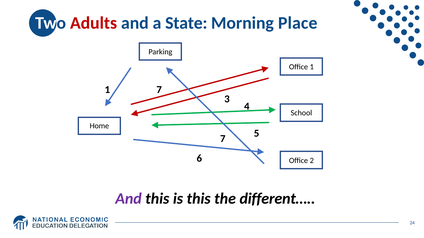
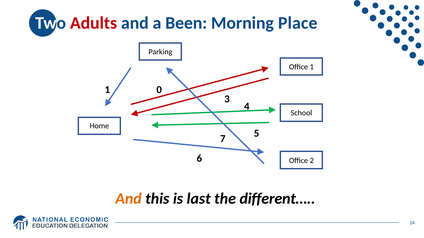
State: State -> Been
1 7: 7 -> 0
And at (128, 199) colour: purple -> orange
is this: this -> last
